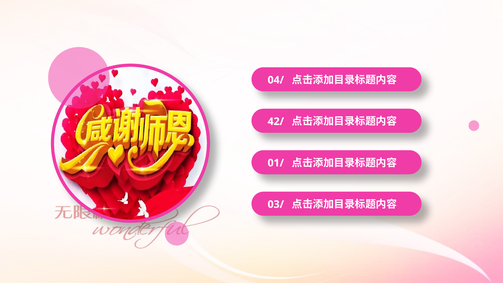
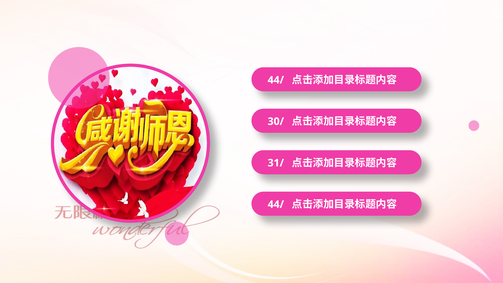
04/ at (276, 80): 04/ -> 44/
42/: 42/ -> 30/
01/: 01/ -> 31/
03/ at (276, 204): 03/ -> 44/
